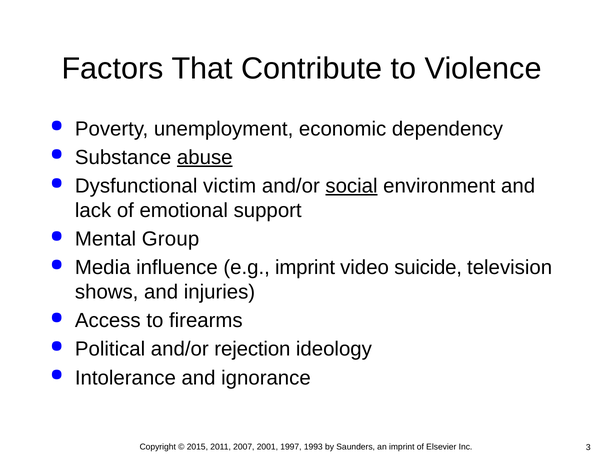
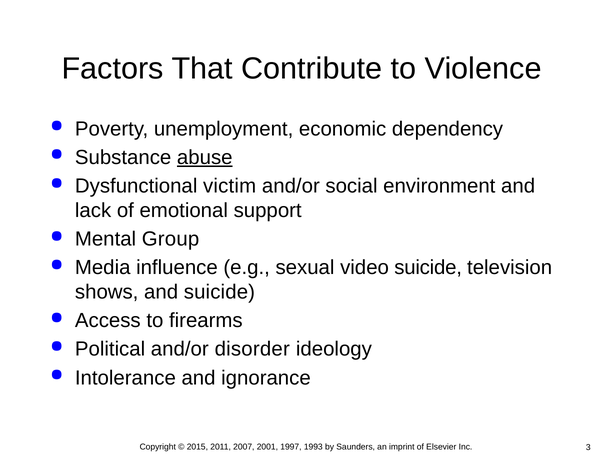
social underline: present -> none
e.g imprint: imprint -> sexual
and injuries: injuries -> suicide
rejection: rejection -> disorder
